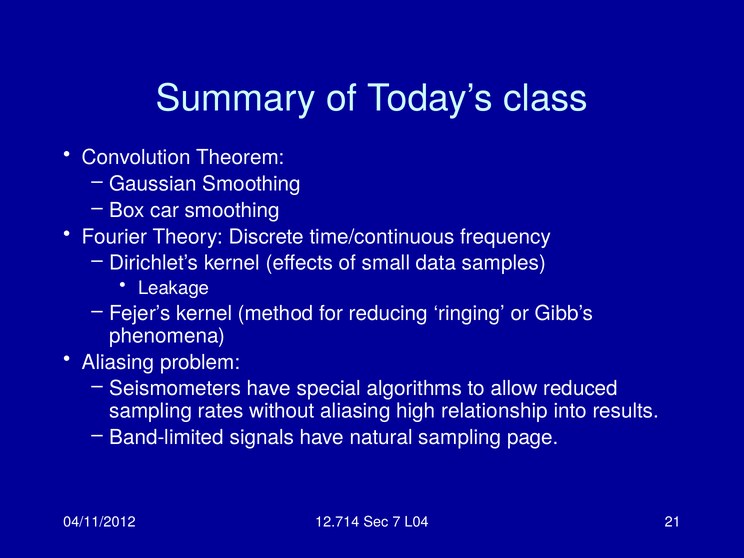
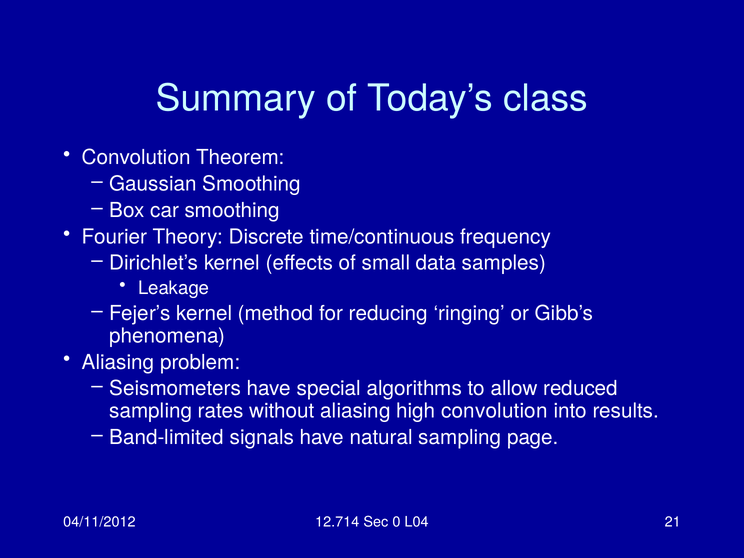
high relationship: relationship -> convolution
7: 7 -> 0
